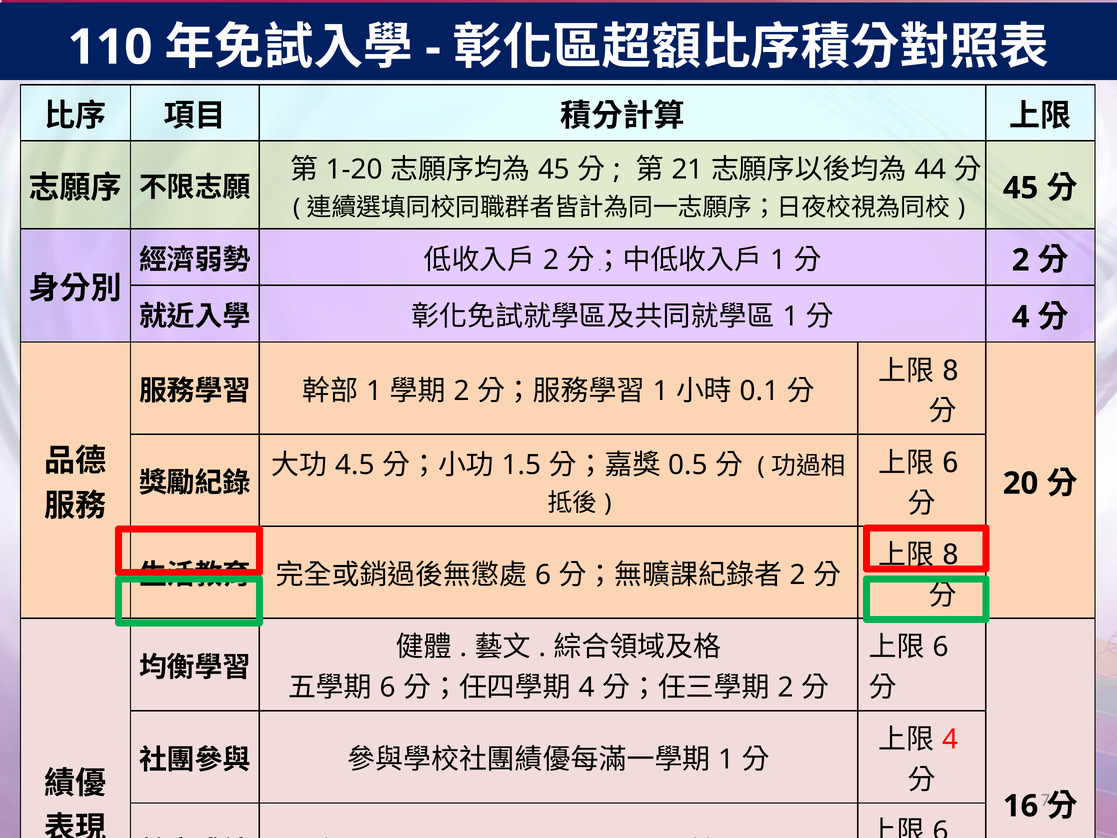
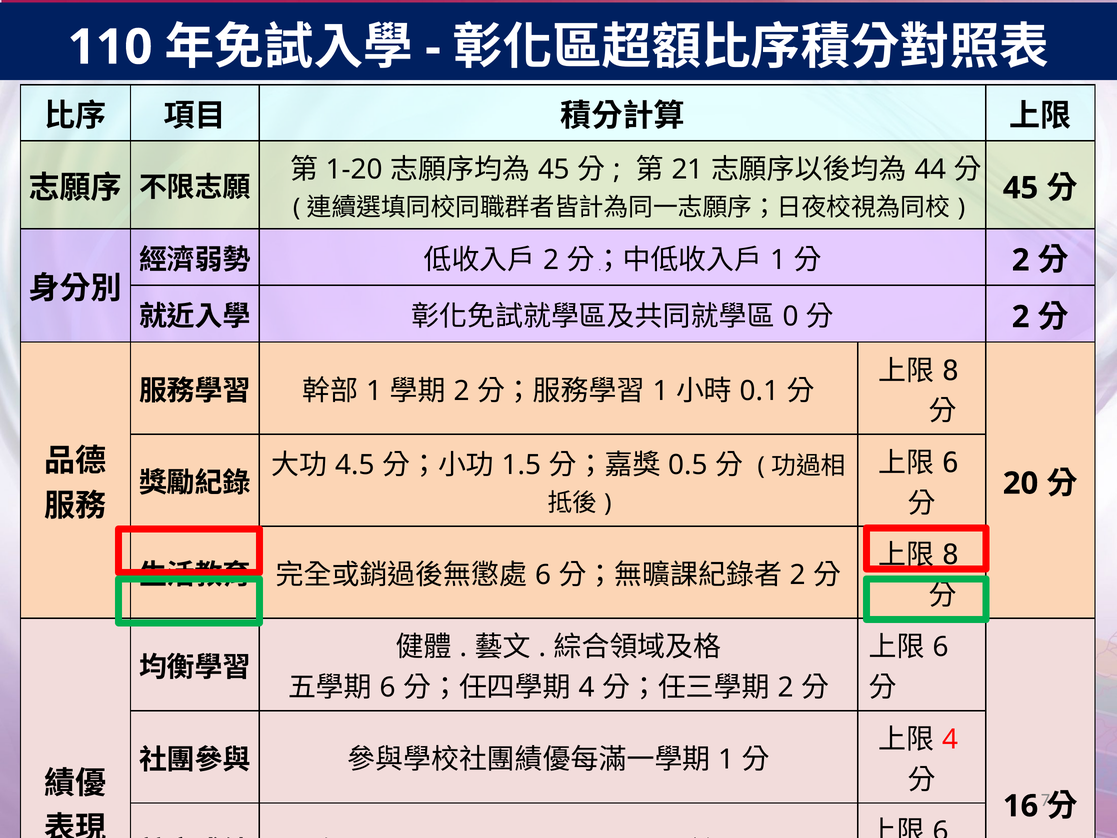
1 at (791, 317): 1 -> 0
4 at (1021, 317): 4 -> 2
